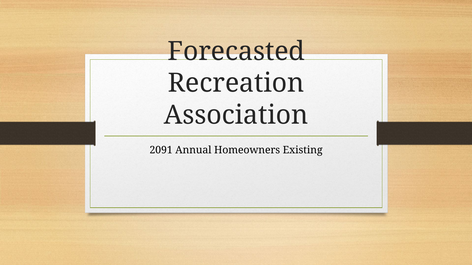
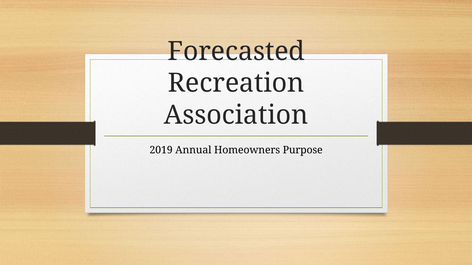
2091: 2091 -> 2019
Existing: Existing -> Purpose
